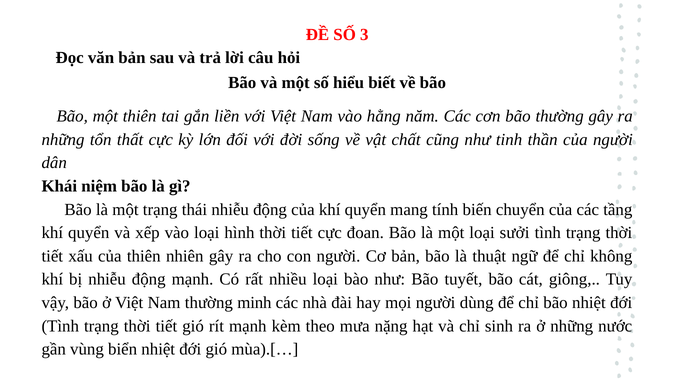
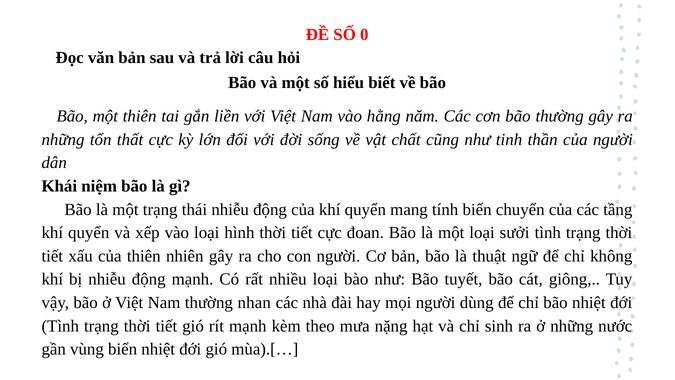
3: 3 -> 0
minh: minh -> nhan
